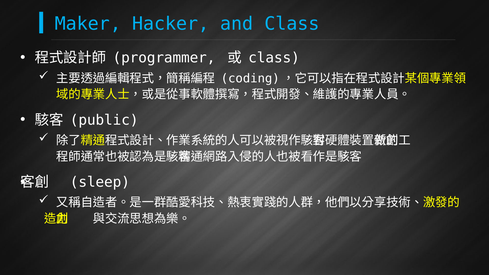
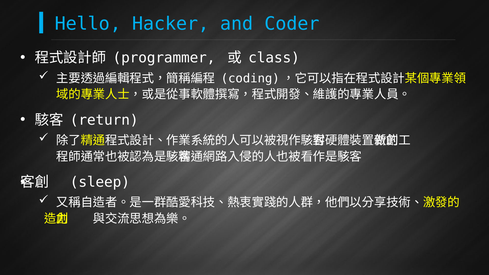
Maker: Maker -> Hello
and Class: Class -> Coder
public: public -> return
